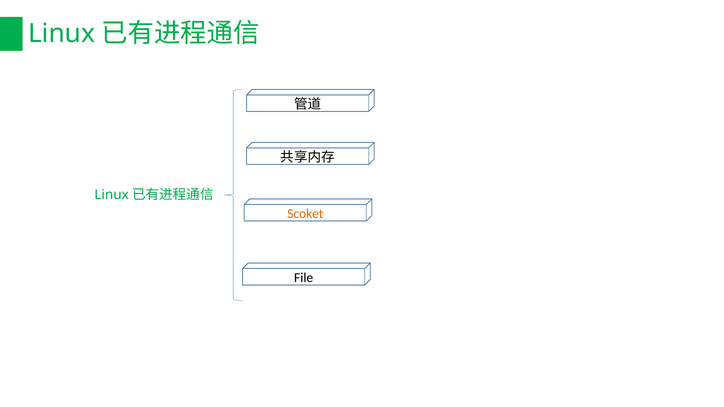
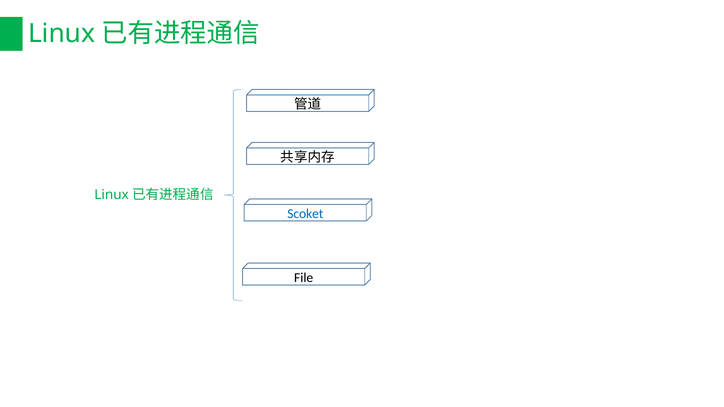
Scoket colour: orange -> blue
